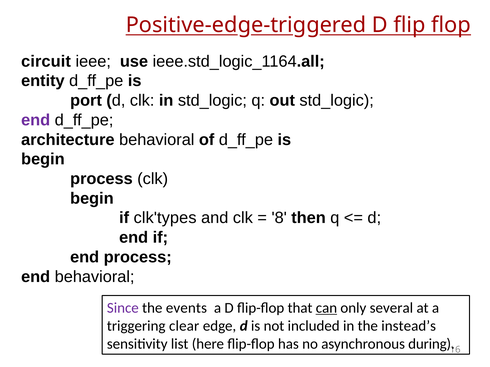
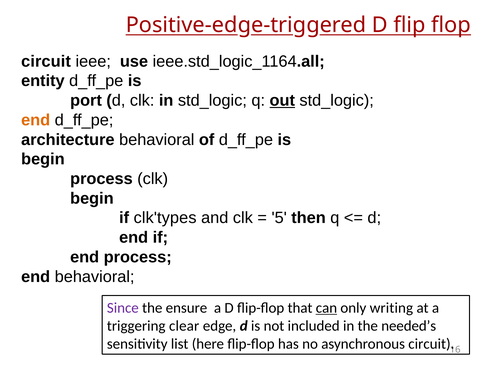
out underline: none -> present
end at (36, 120) colour: purple -> orange
8: 8 -> 5
events: events -> ensure
several: several -> writing
instead’s: instead’s -> needed’s
asynchronous during: during -> circuit
